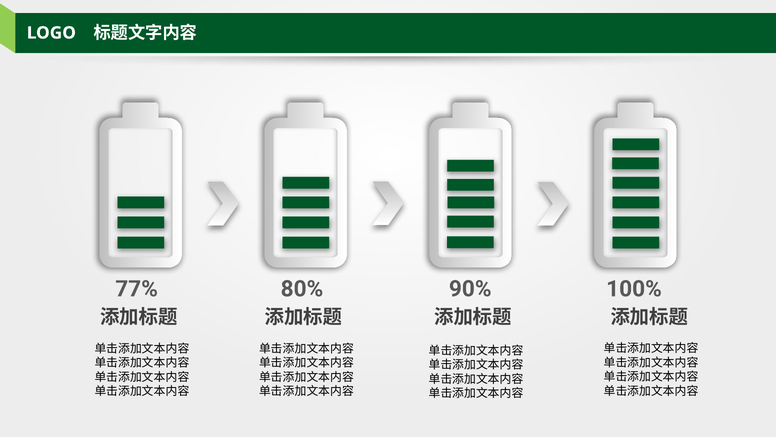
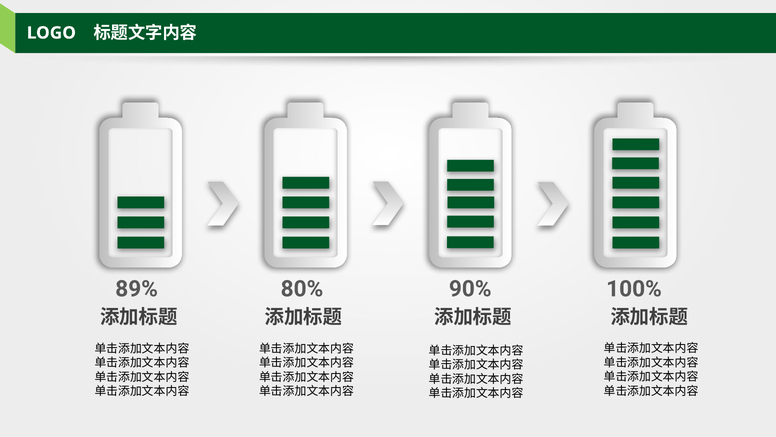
77%: 77% -> 89%
